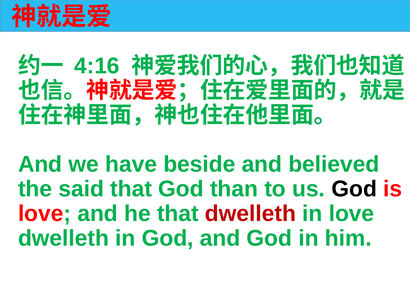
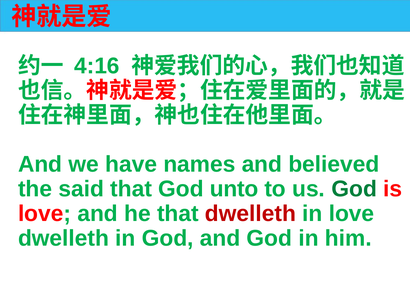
beside: beside -> names
than: than -> unto
God at (354, 189) colour: black -> green
